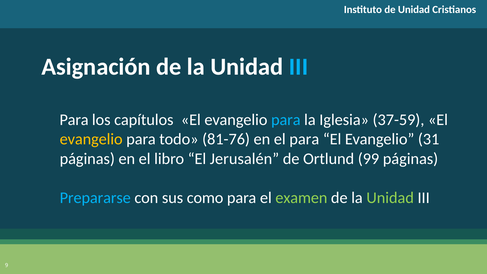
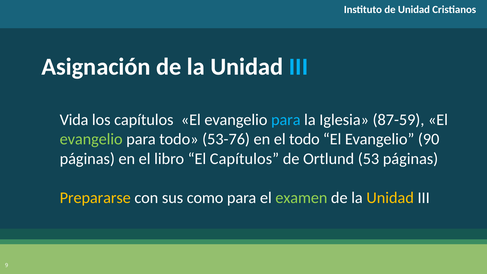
Para at (74, 120): Para -> Vida
37-59: 37-59 -> 87-59
evangelio at (91, 139) colour: yellow -> light green
81-76: 81-76 -> 53-76
el para: para -> todo
31: 31 -> 90
El Jerusalén: Jerusalén -> Capítulos
99: 99 -> 53
Prepararse colour: light blue -> yellow
Unidad at (390, 198) colour: light green -> yellow
